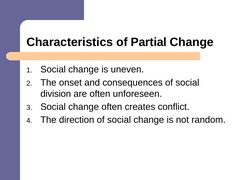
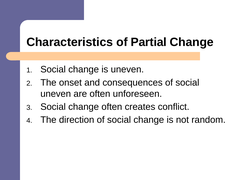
division at (56, 94): division -> uneven
